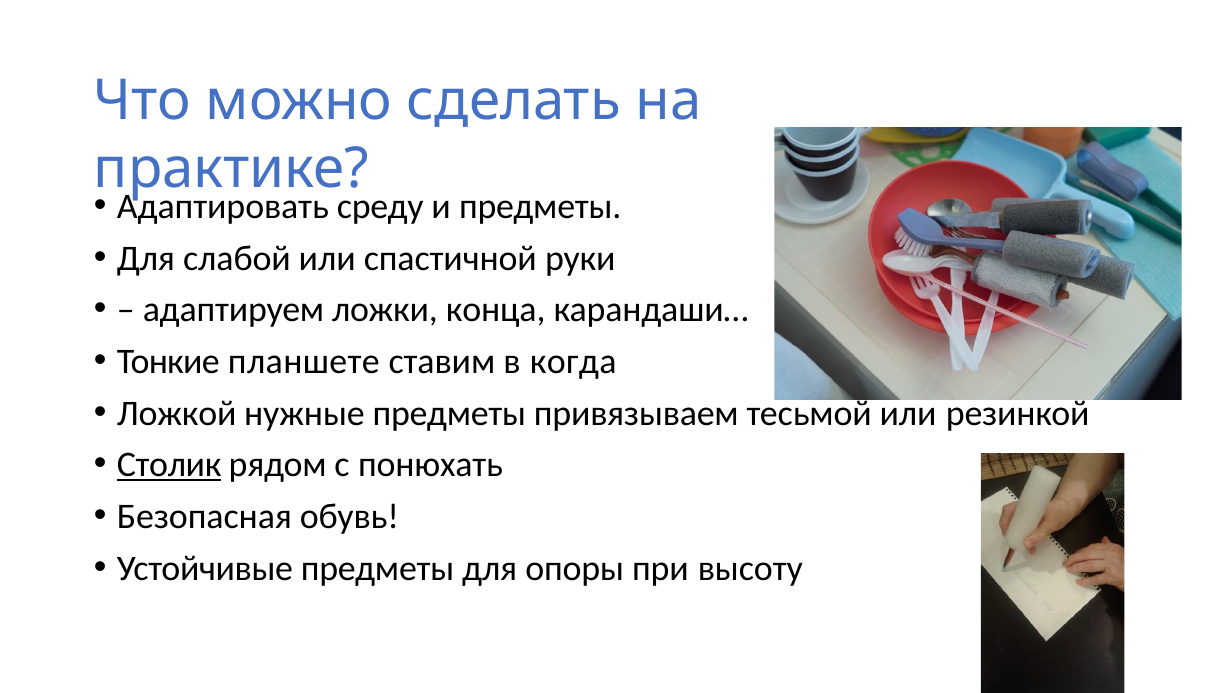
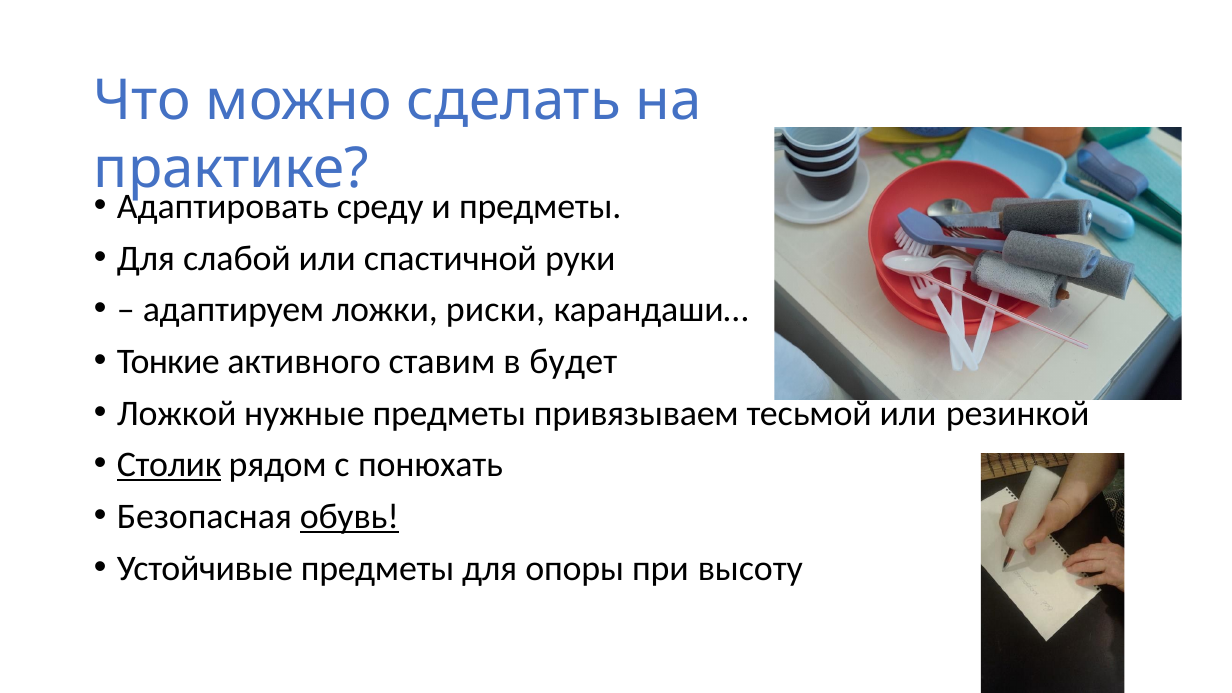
конца: конца -> риски
планшете: планшете -> активного
когда: когда -> будет
обувь underline: none -> present
